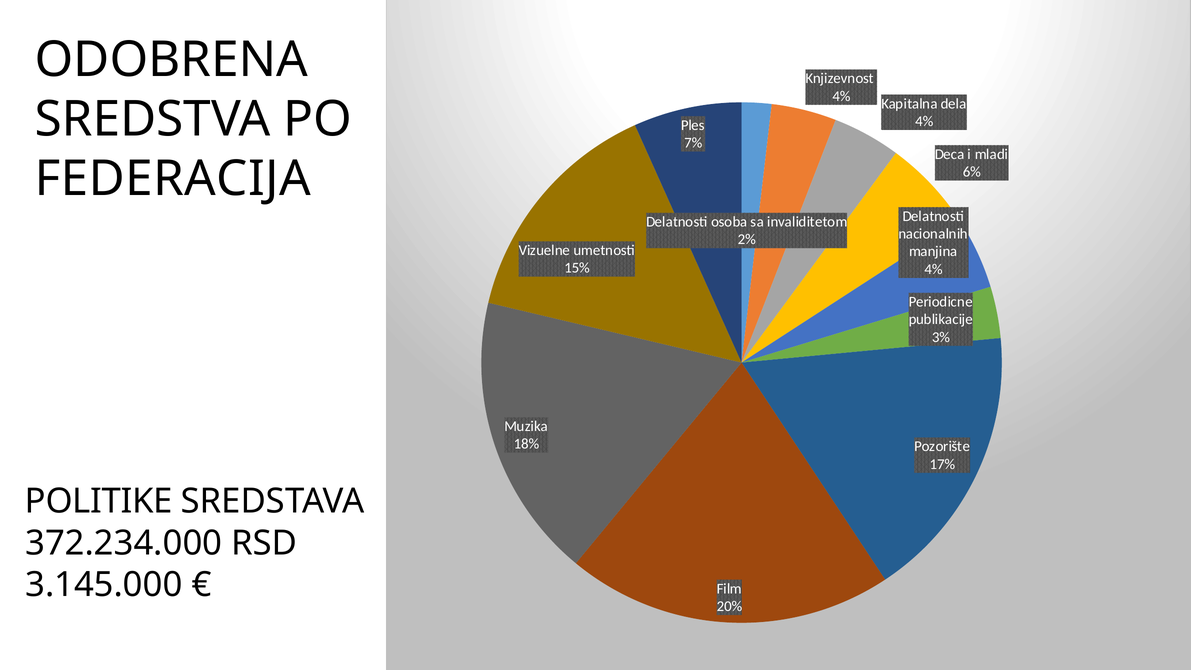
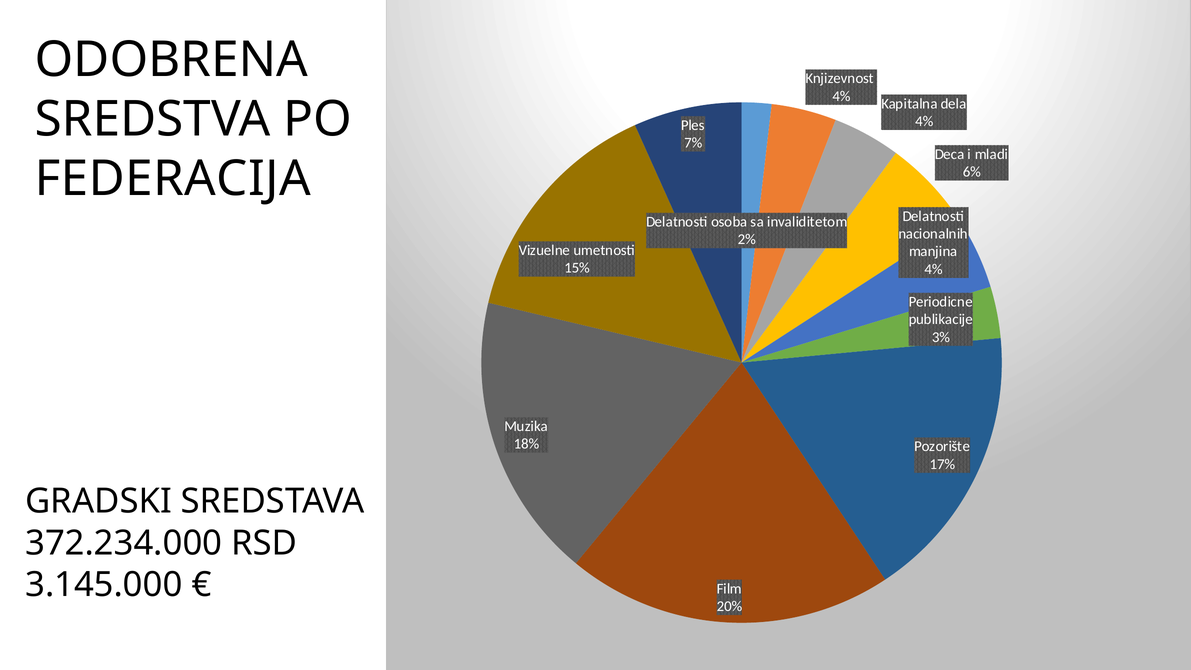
POLITIKE: POLITIKE -> GRADSKI
